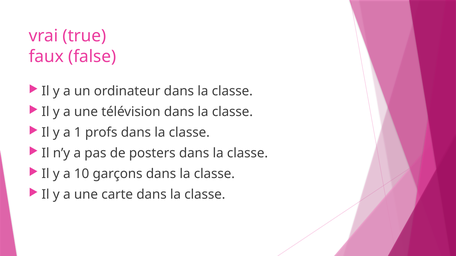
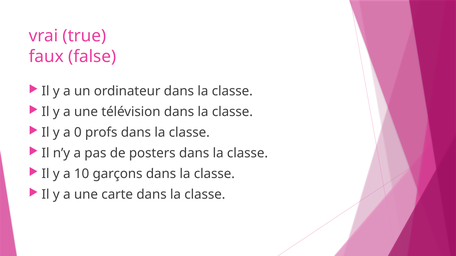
1: 1 -> 0
